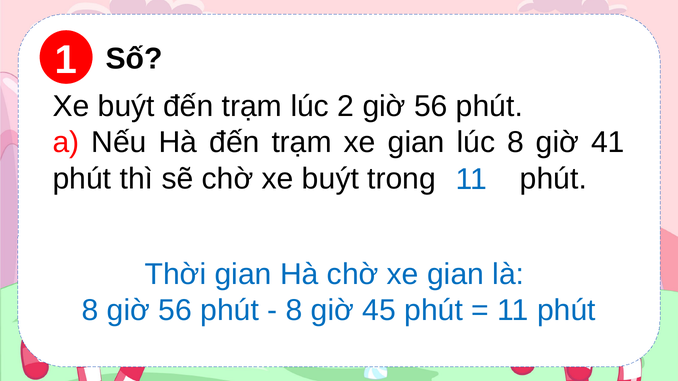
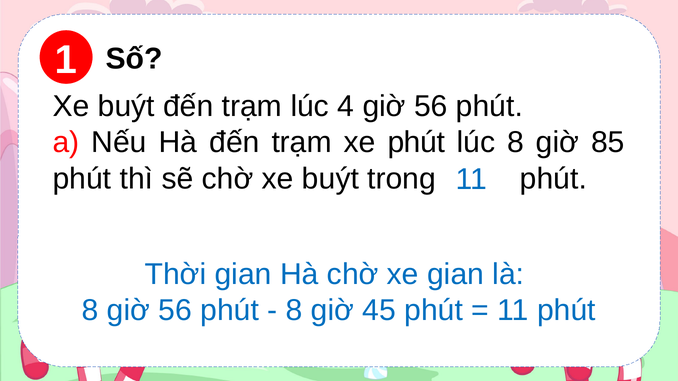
2: 2 -> 4
trạm xe gian: gian -> phút
41: 41 -> 85
